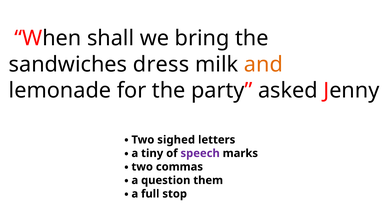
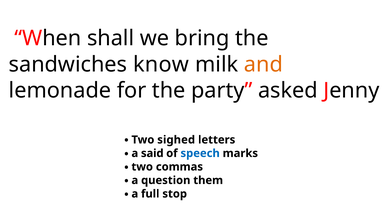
dress: dress -> know
tiny: tiny -> said
speech colour: purple -> blue
